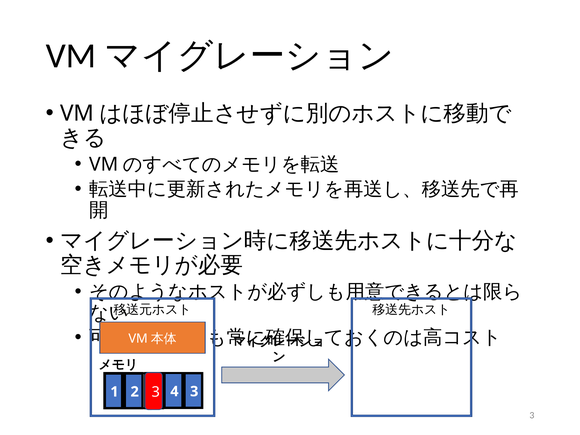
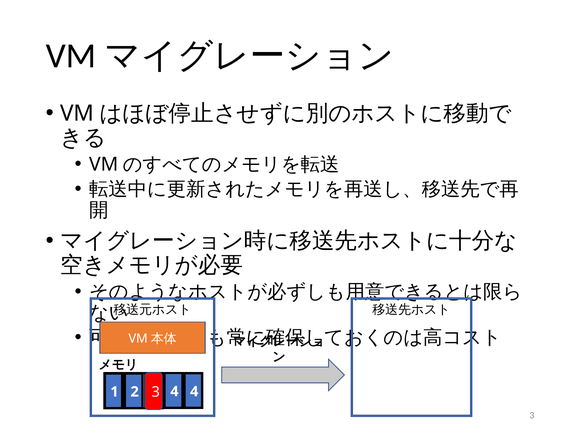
4 3: 3 -> 4
